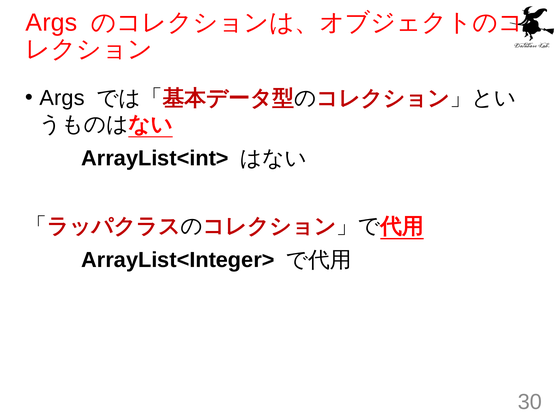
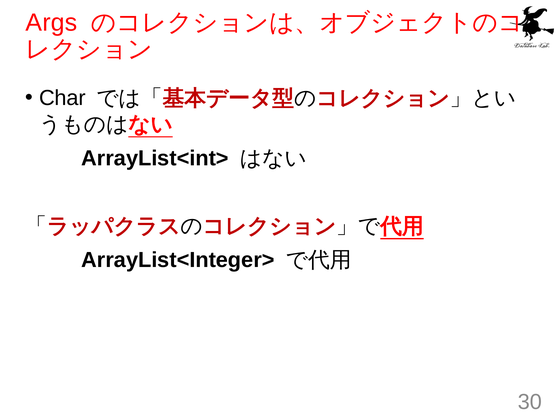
Args at (62, 98): Args -> Char
